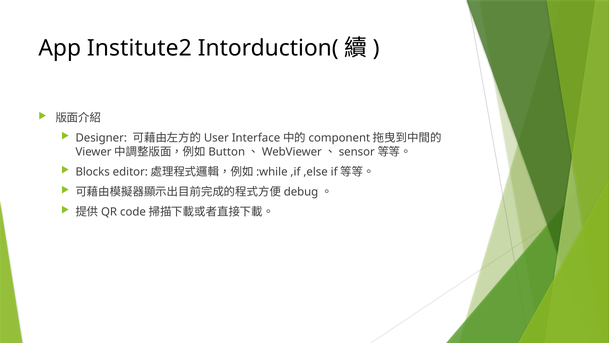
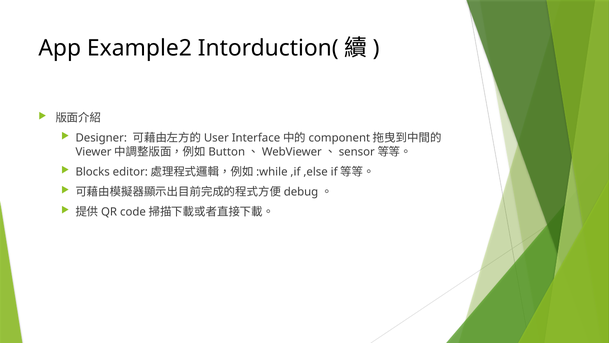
Institute2: Institute2 -> Example2
